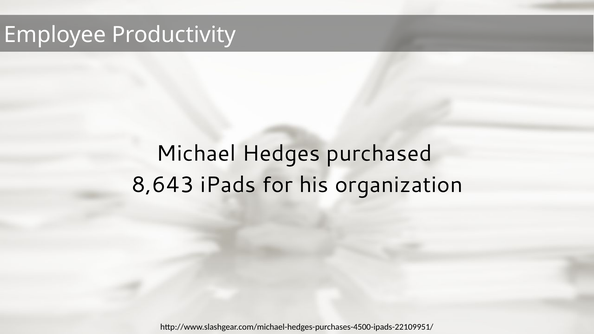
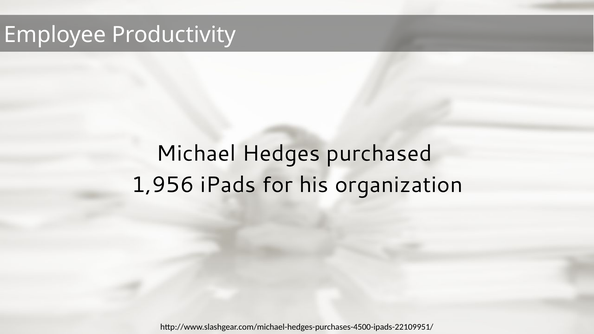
8,643: 8,643 -> 1,956
